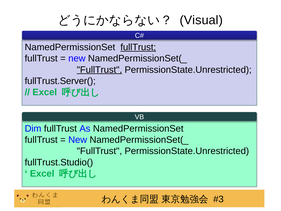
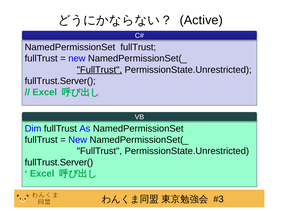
Visual: Visual -> Active
fullTrust at (138, 47) underline: present -> none
fullTrust.Studio( at (59, 162): fullTrust.Studio( -> fullTrust.Server(
